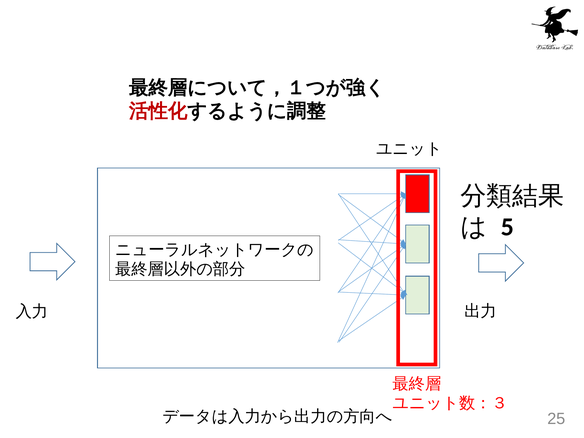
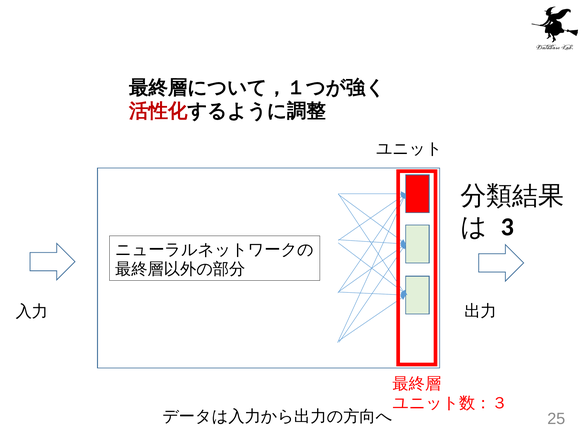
5: 5 -> 3
